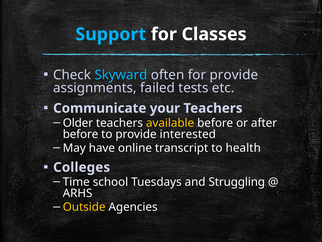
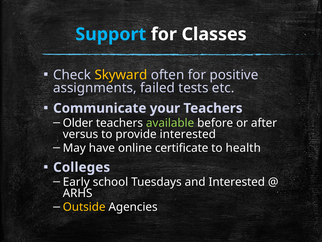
Skyward colour: light blue -> yellow
for provide: provide -> positive
available colour: yellow -> light green
before at (81, 134): before -> versus
transcript: transcript -> certificate
Time: Time -> Early
and Struggling: Struggling -> Interested
